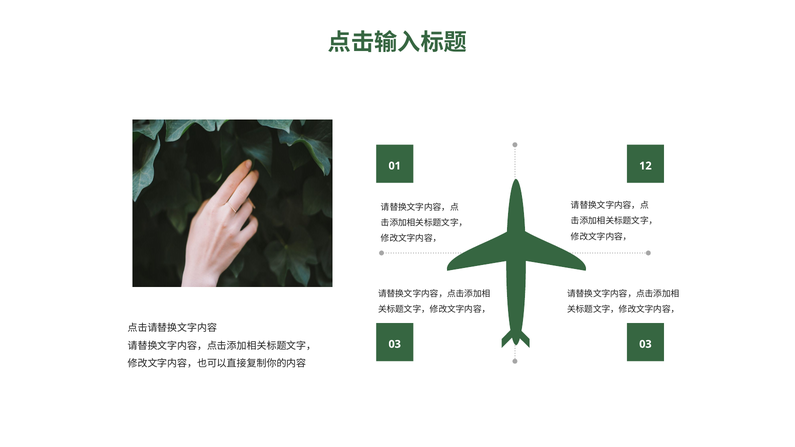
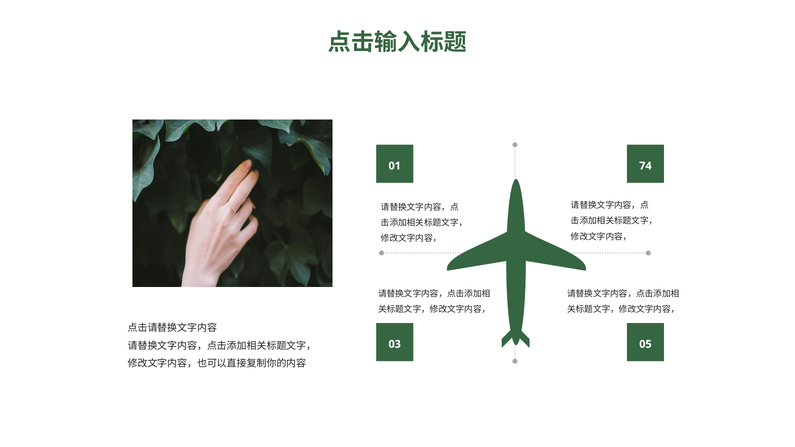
12: 12 -> 74
03 03: 03 -> 05
